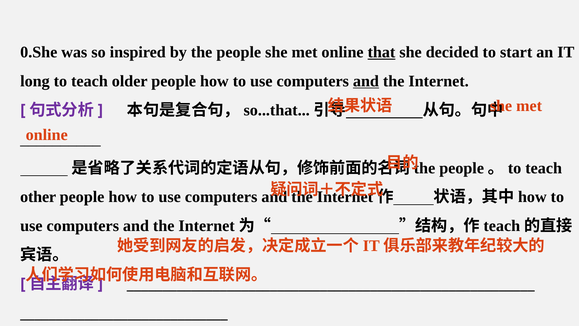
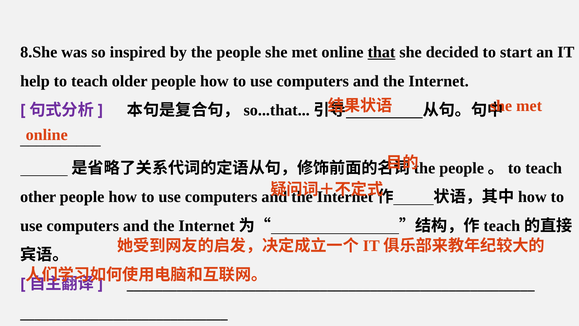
0.She: 0.She -> 8.She
long: long -> help
and at (366, 81) underline: present -> none
